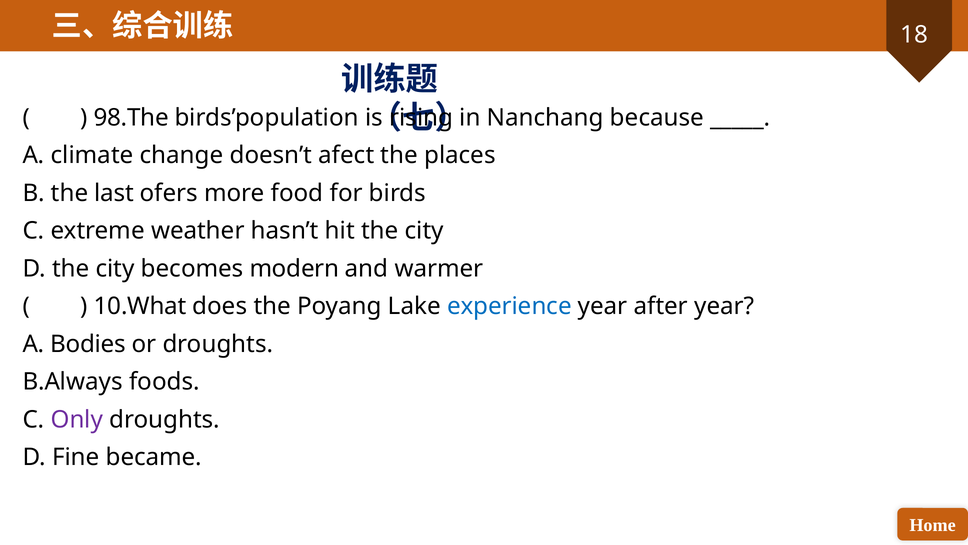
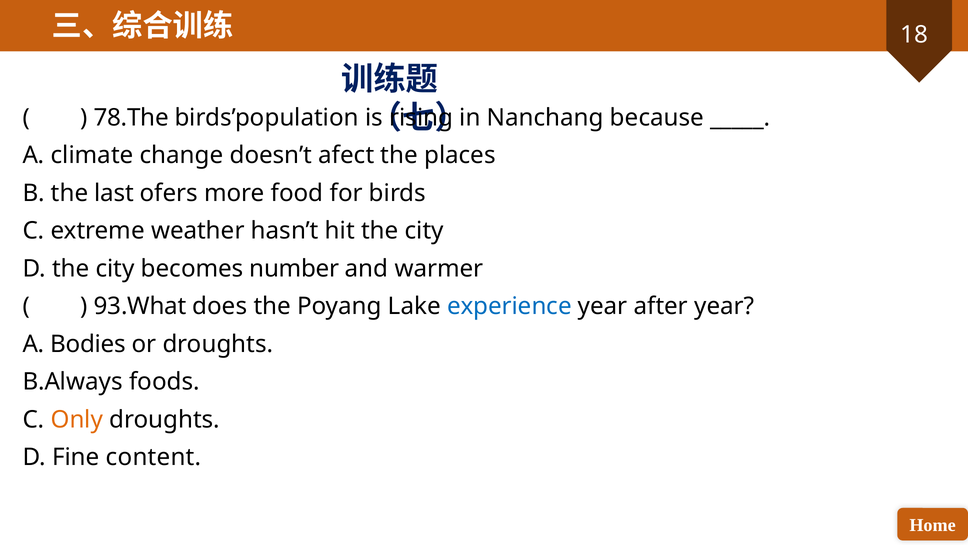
98.The: 98.The -> 78.The
modern: modern -> number
10.What: 10.What -> 93.What
Only colour: purple -> orange
became: became -> content
